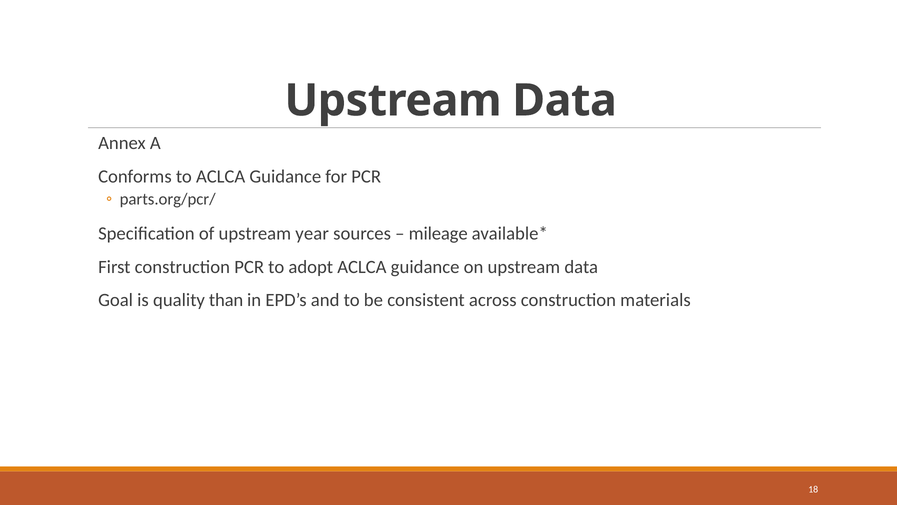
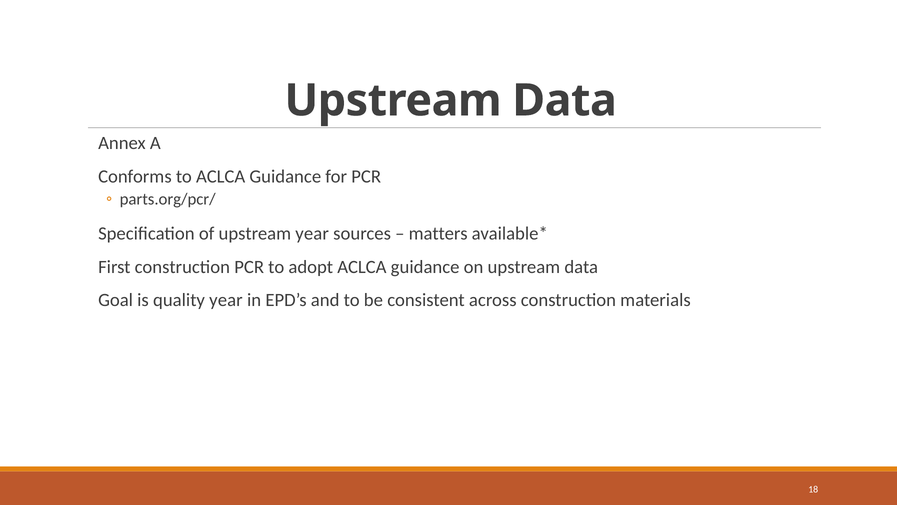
mileage: mileage -> matters
quality than: than -> year
